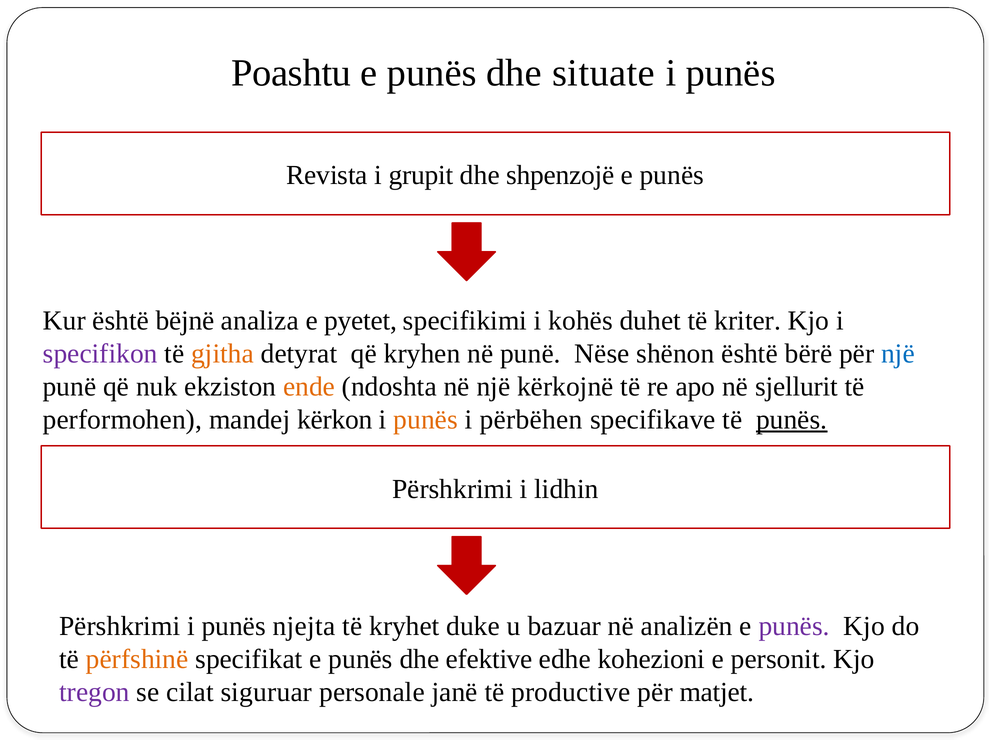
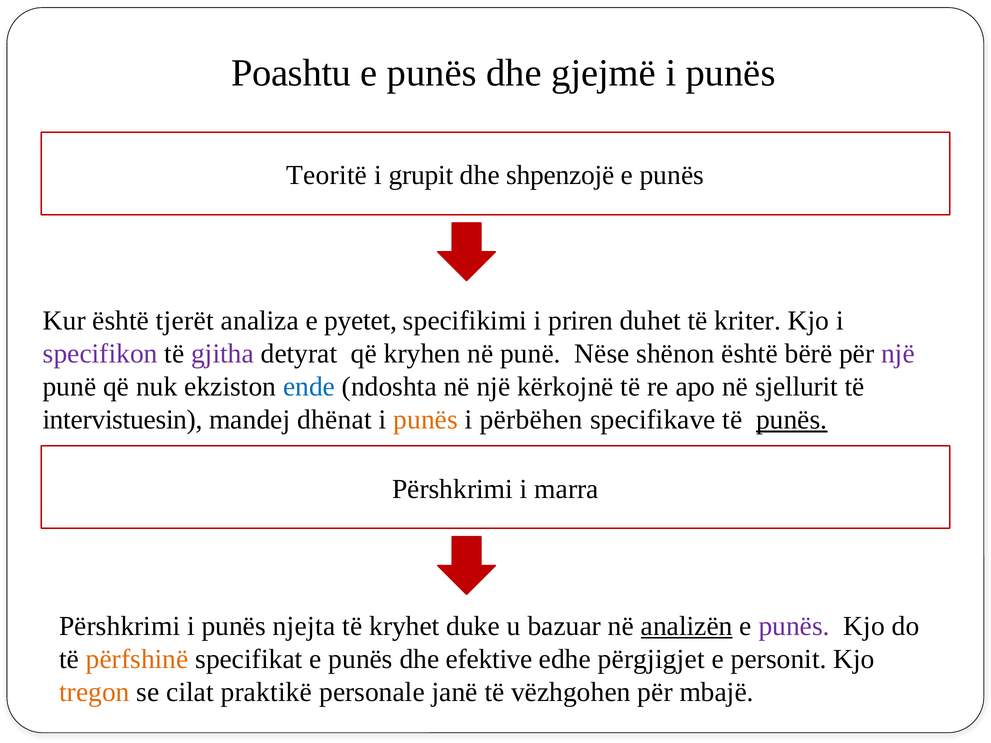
situate: situate -> gjejmë
Revista: Revista -> Teoritë
bëjnë: bëjnë -> tjerët
kohës: kohës -> priren
gjitha colour: orange -> purple
një at (898, 354) colour: blue -> purple
ende colour: orange -> blue
performohen: performohen -> intervistuesin
kërkon: kërkon -> dhënat
lidhin: lidhin -> marra
analizën underline: none -> present
kohezioni: kohezioni -> përgjigjet
tregon colour: purple -> orange
siguruar: siguruar -> praktikë
productive: productive -> vëzhgohen
matjet: matjet -> mbajë
